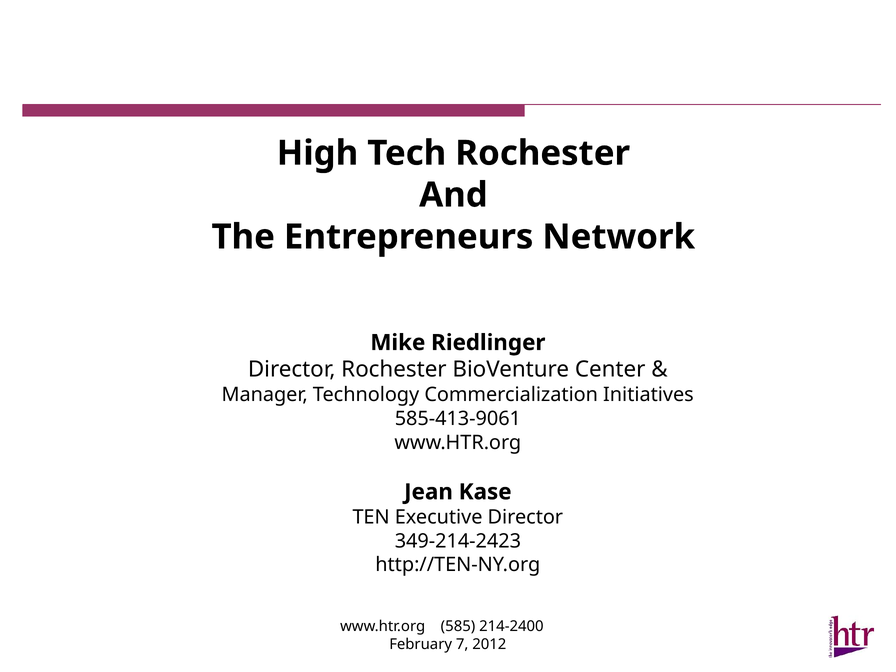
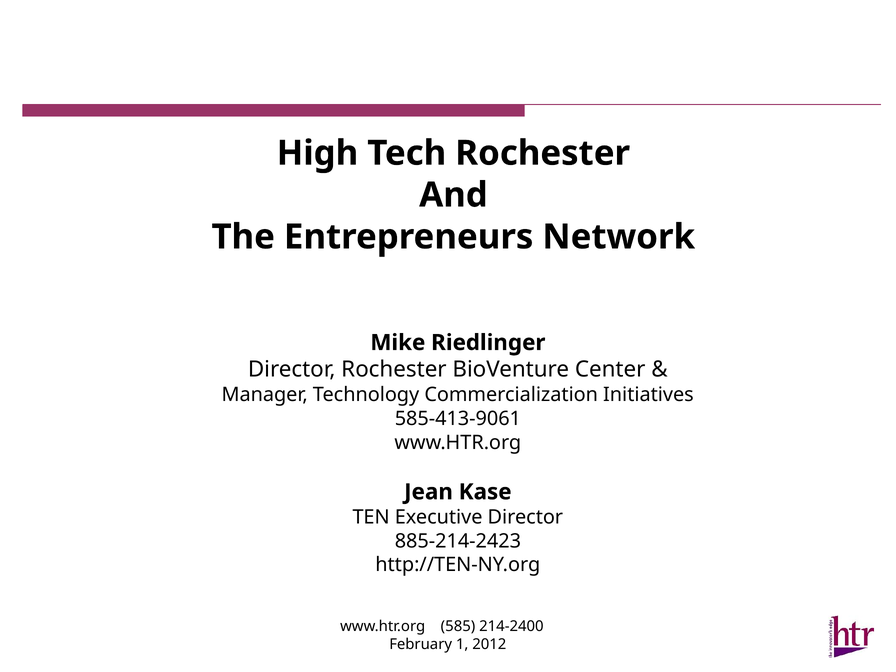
349-214-2423: 349-214-2423 -> 885-214-2423
7: 7 -> 1
